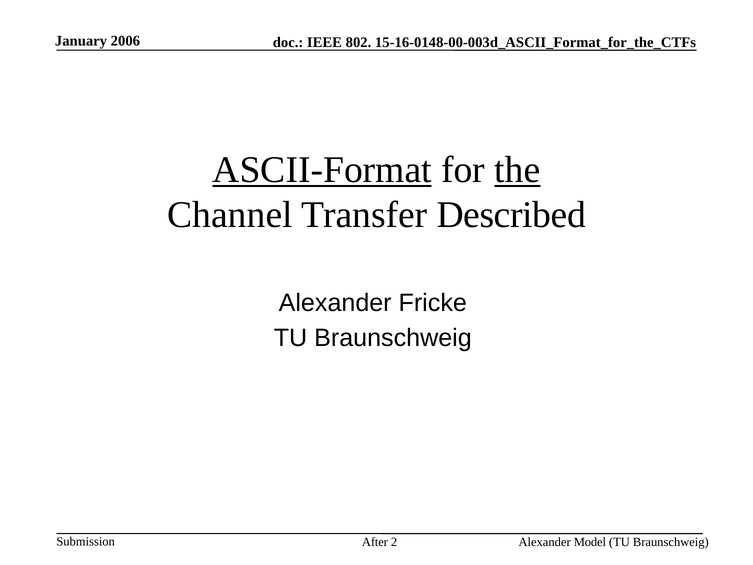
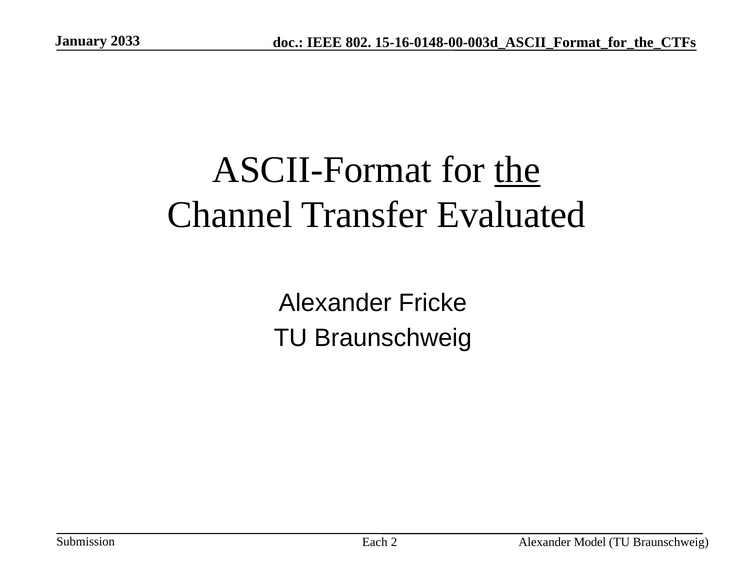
2006: 2006 -> 2033
ASCII-Format underline: present -> none
Described: Described -> Evaluated
After: After -> Each
